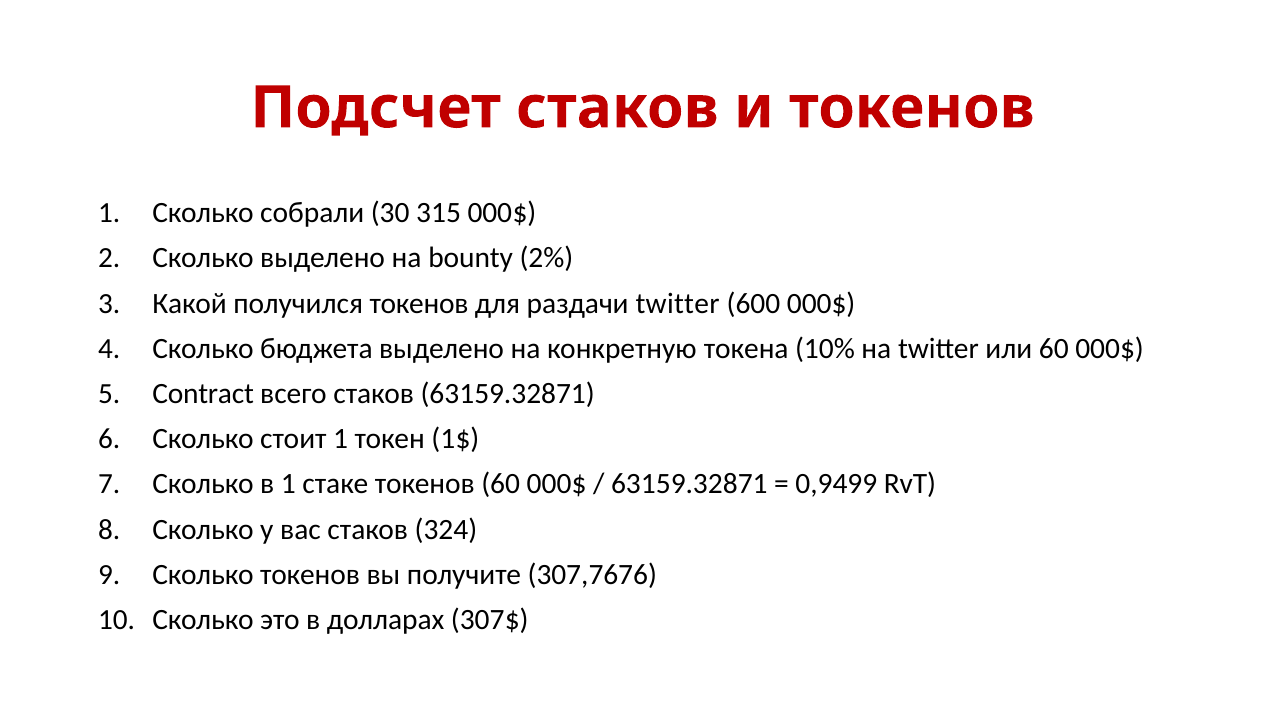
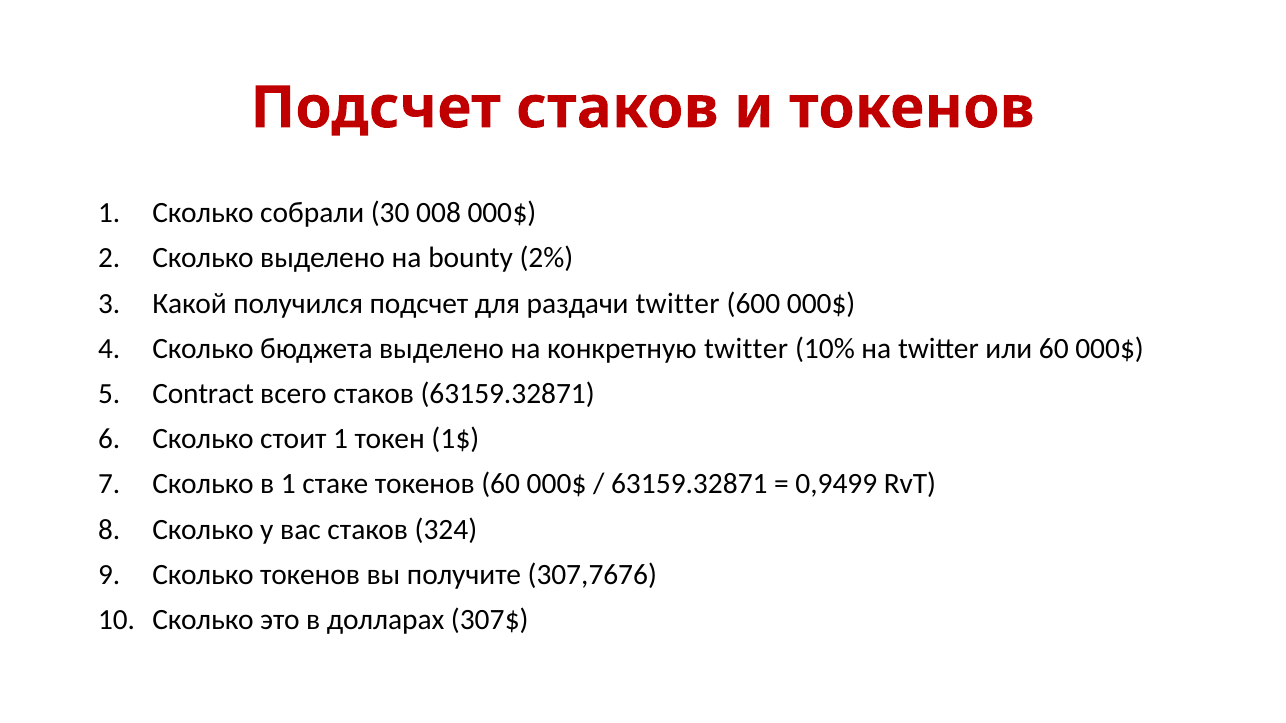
315: 315 -> 008
получился токенов: токенов -> подсчет
конкретную токена: токена -> twitter
